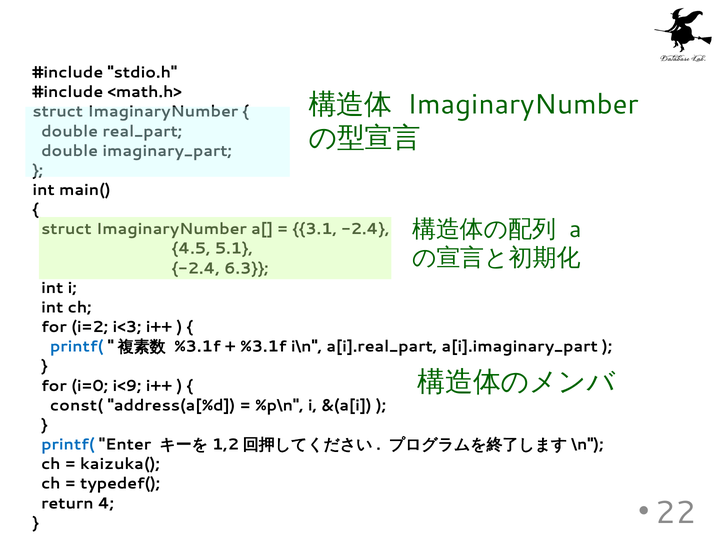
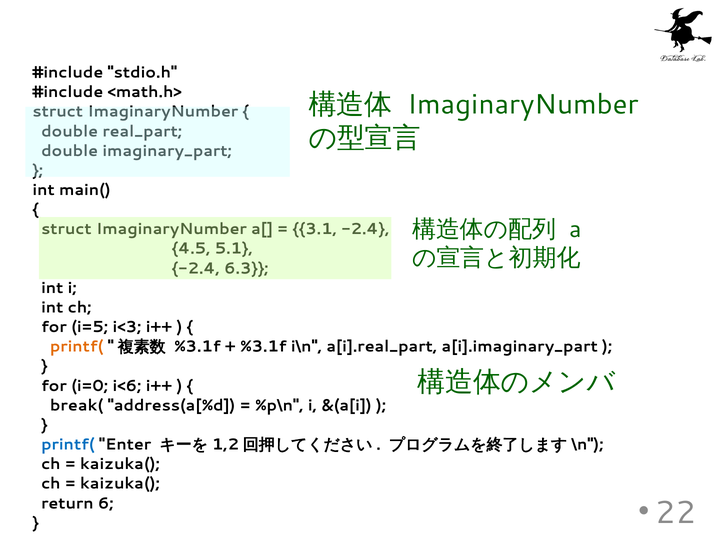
i=2: i=2 -> i=5
printf( at (77, 347) colour: blue -> orange
i<9: i<9 -> i<6
const(: const( -> break(
typedef( at (120, 484): typedef( -> kaizuka(
4: 4 -> 6
